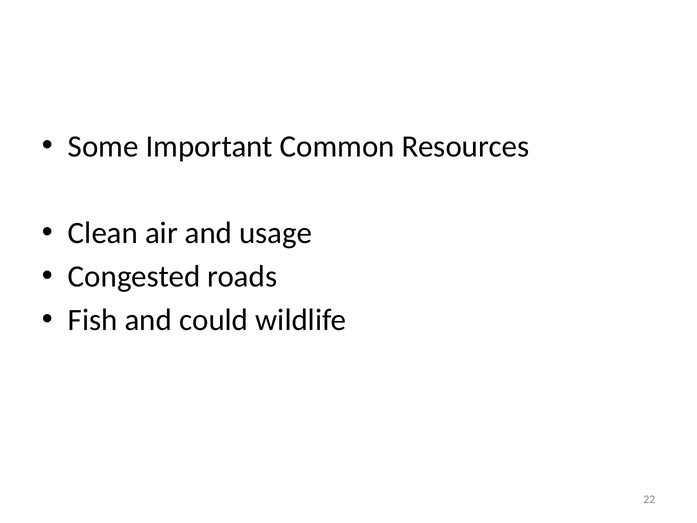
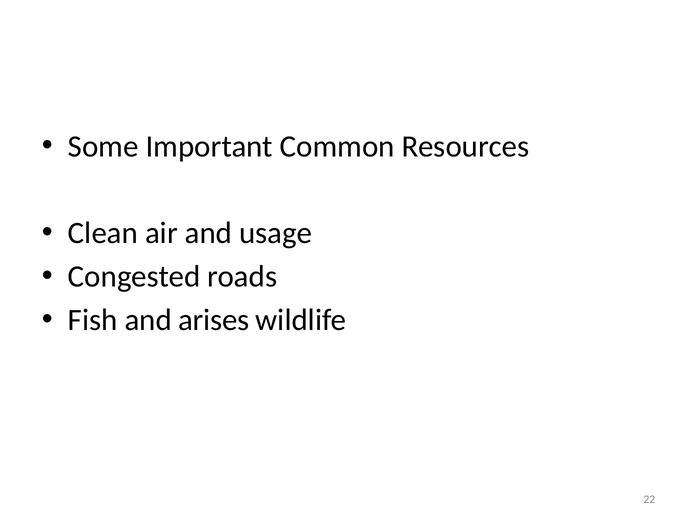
could: could -> arises
